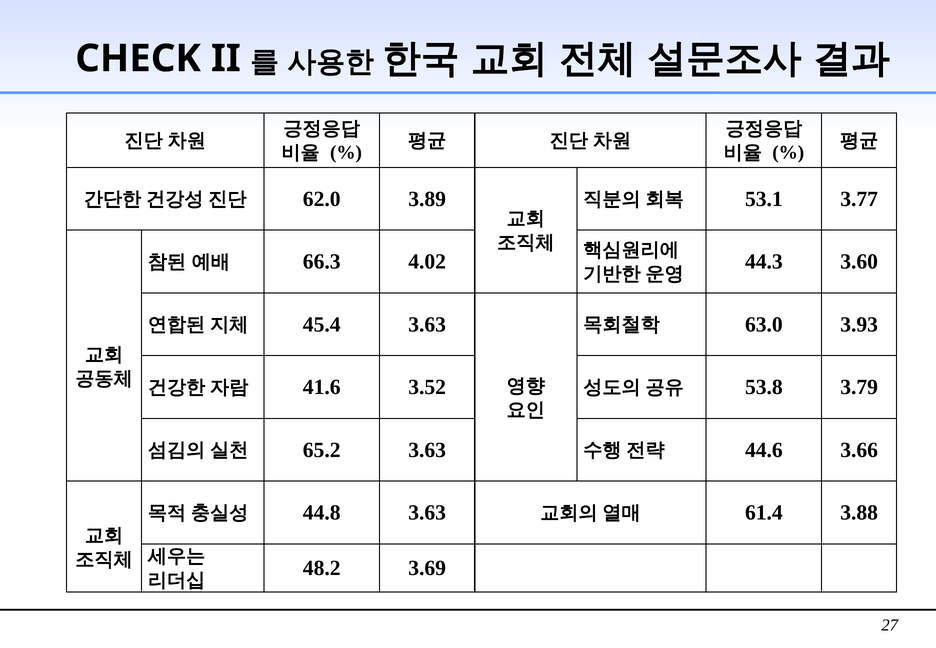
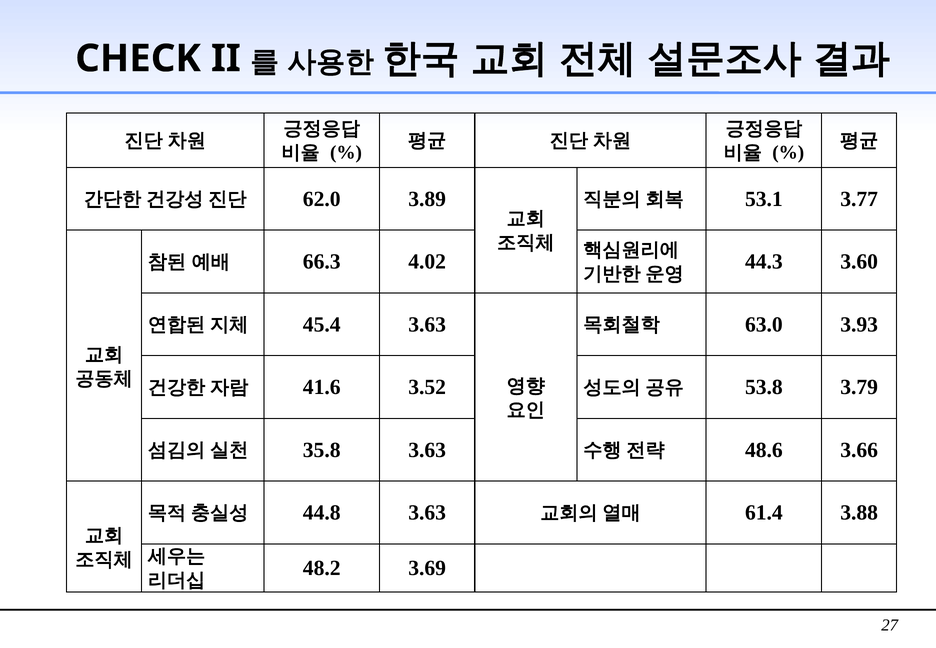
65.2: 65.2 -> 35.8
44.6: 44.6 -> 48.6
